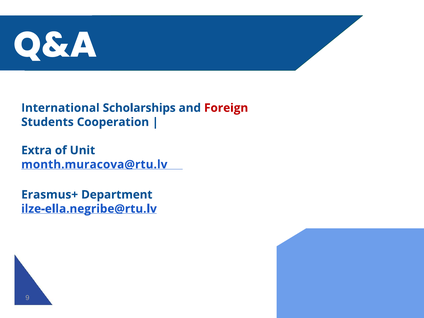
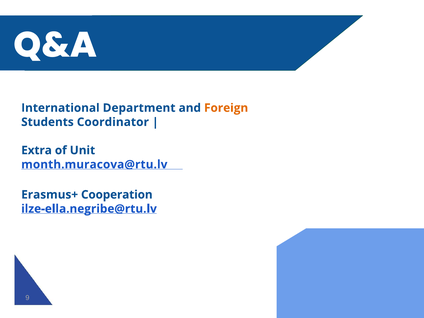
Scholarships: Scholarships -> Department
Foreign colour: red -> orange
Cooperation: Cooperation -> Coordinator
Department: Department -> Cooperation
